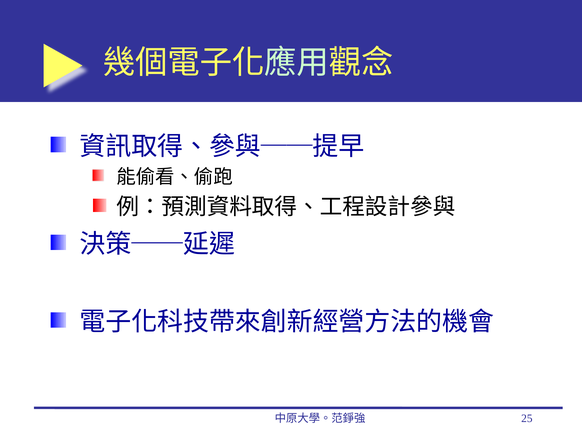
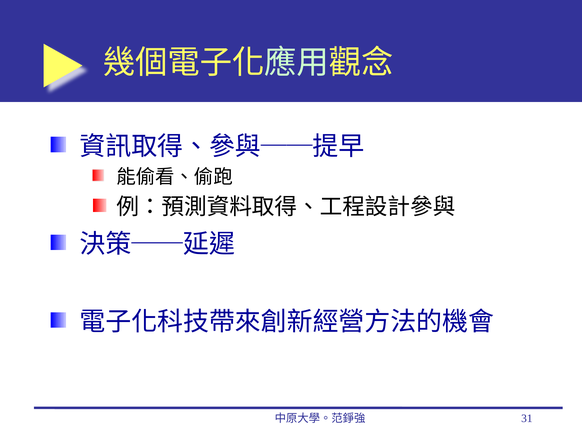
25: 25 -> 31
